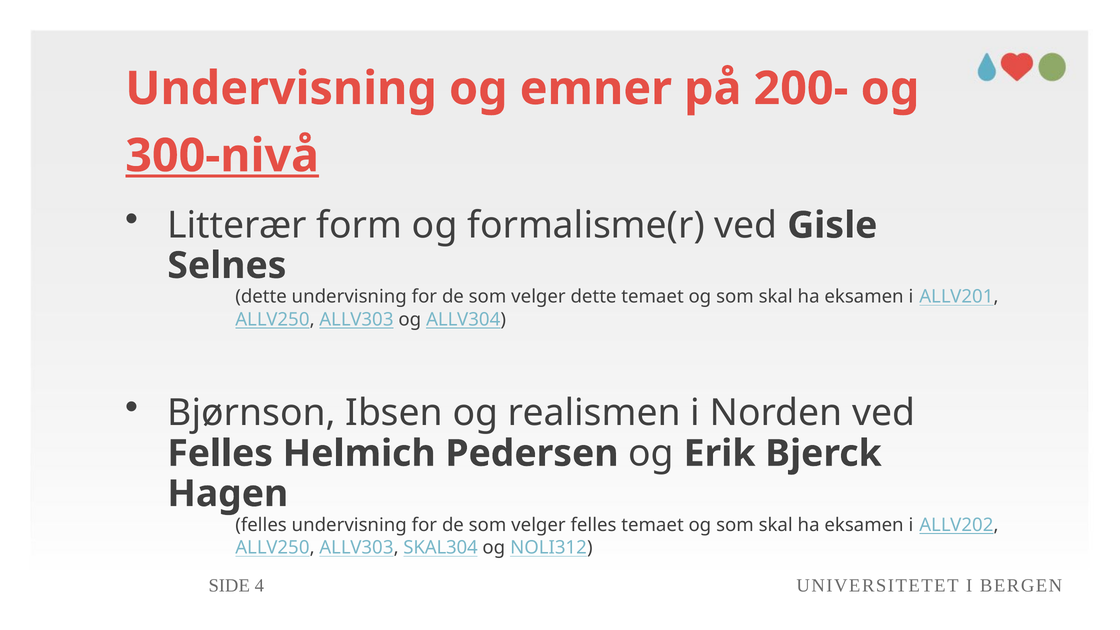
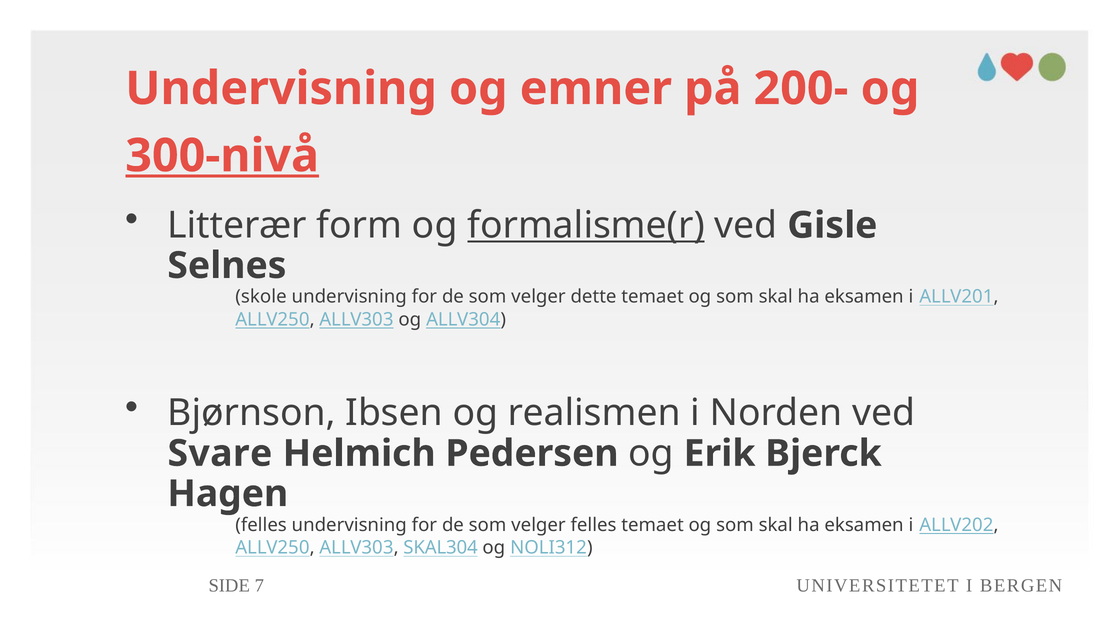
formalisme(r underline: none -> present
dette at (261, 297): dette -> skole
Felles at (220, 453): Felles -> Svare
4: 4 -> 7
